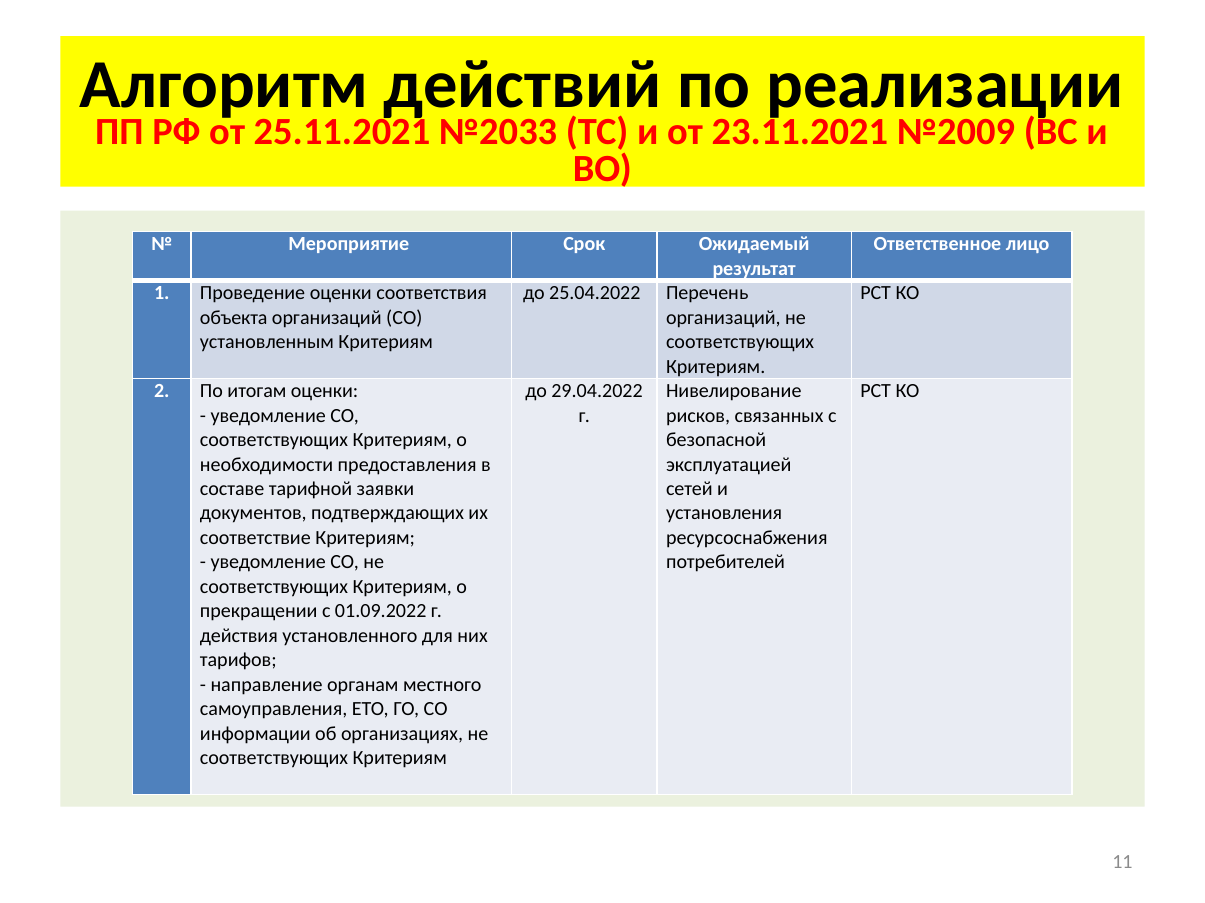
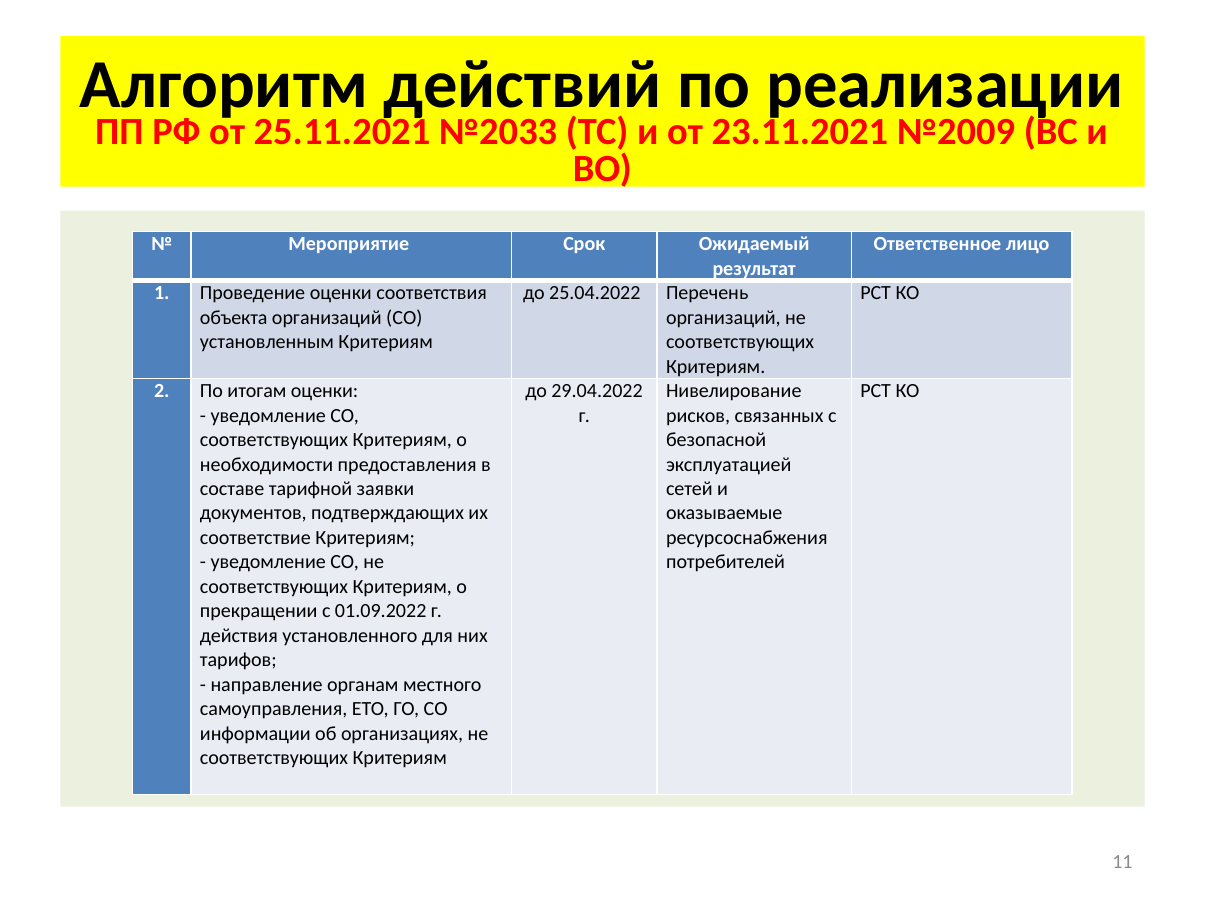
установления: установления -> оказываемые
